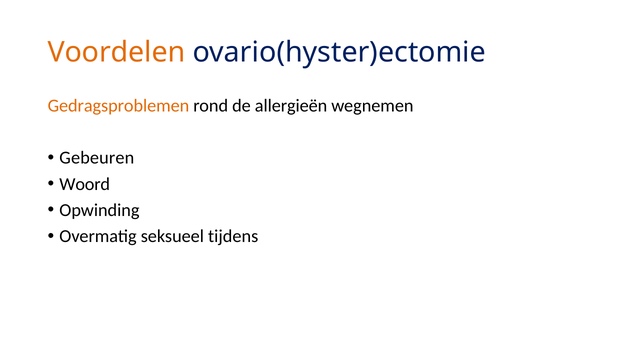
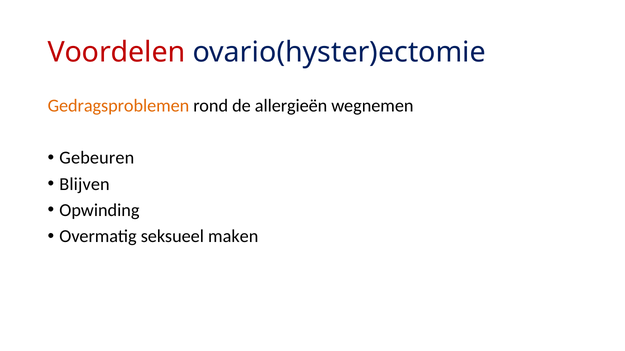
Voordelen colour: orange -> red
Woord: Woord -> Blijven
tijdens: tijdens -> maken
